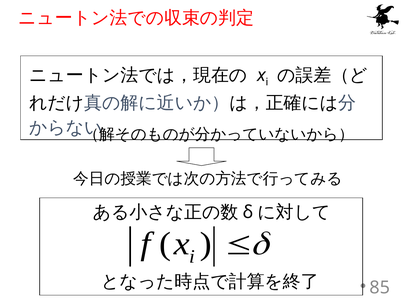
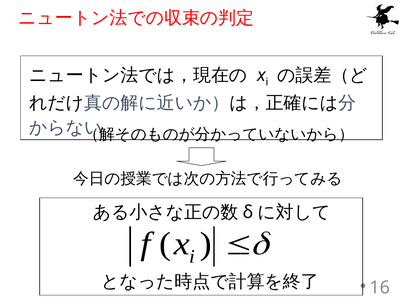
85: 85 -> 16
